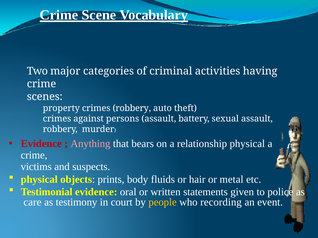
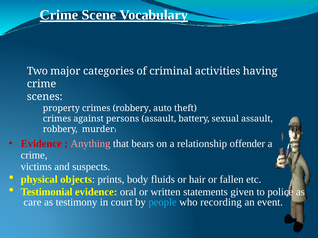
relationship physical: physical -> offender
metal: metal -> fallen
people colour: yellow -> light blue
